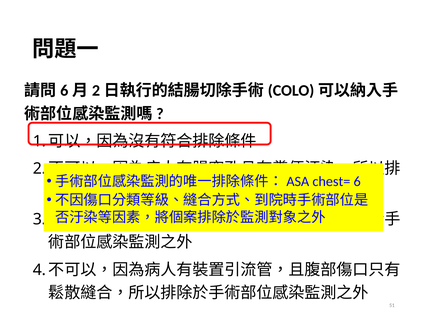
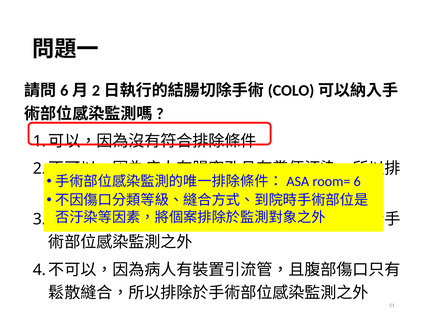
chest=: chest= -> room=
